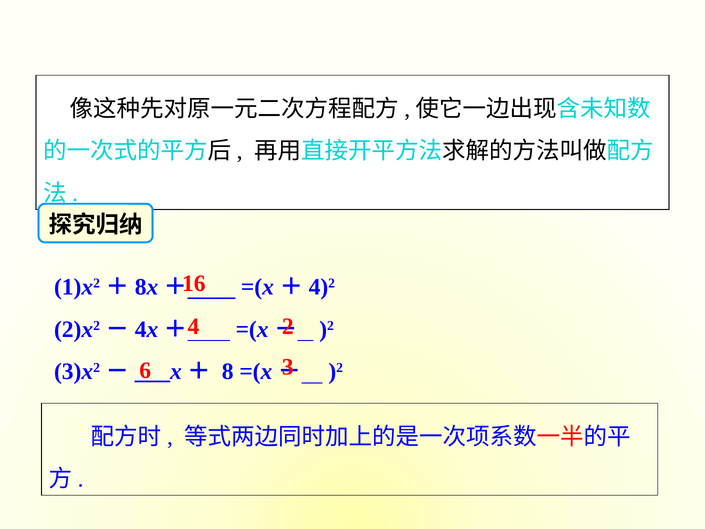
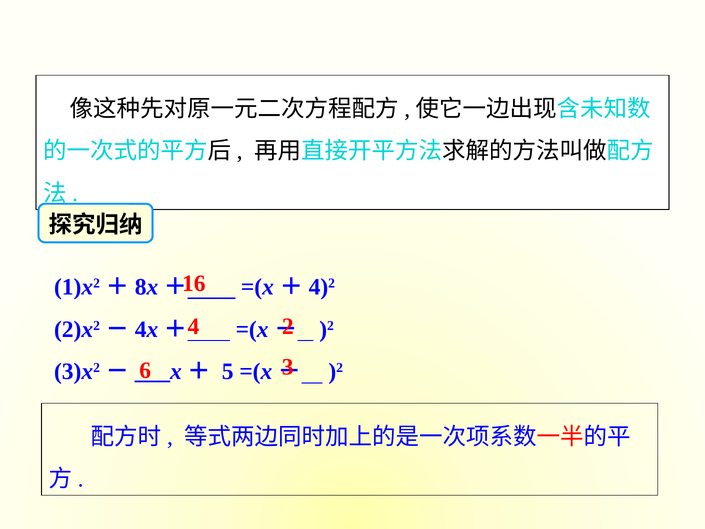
8: 8 -> 5
